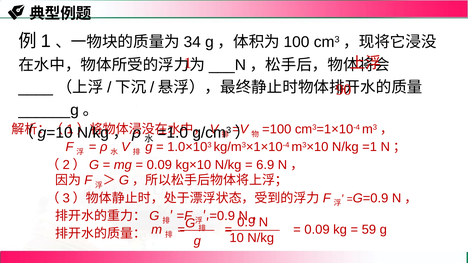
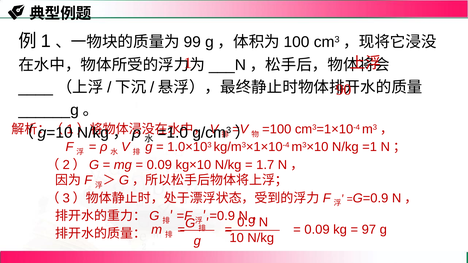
34: 34 -> 99
6.9: 6.9 -> 1.7
59: 59 -> 97
